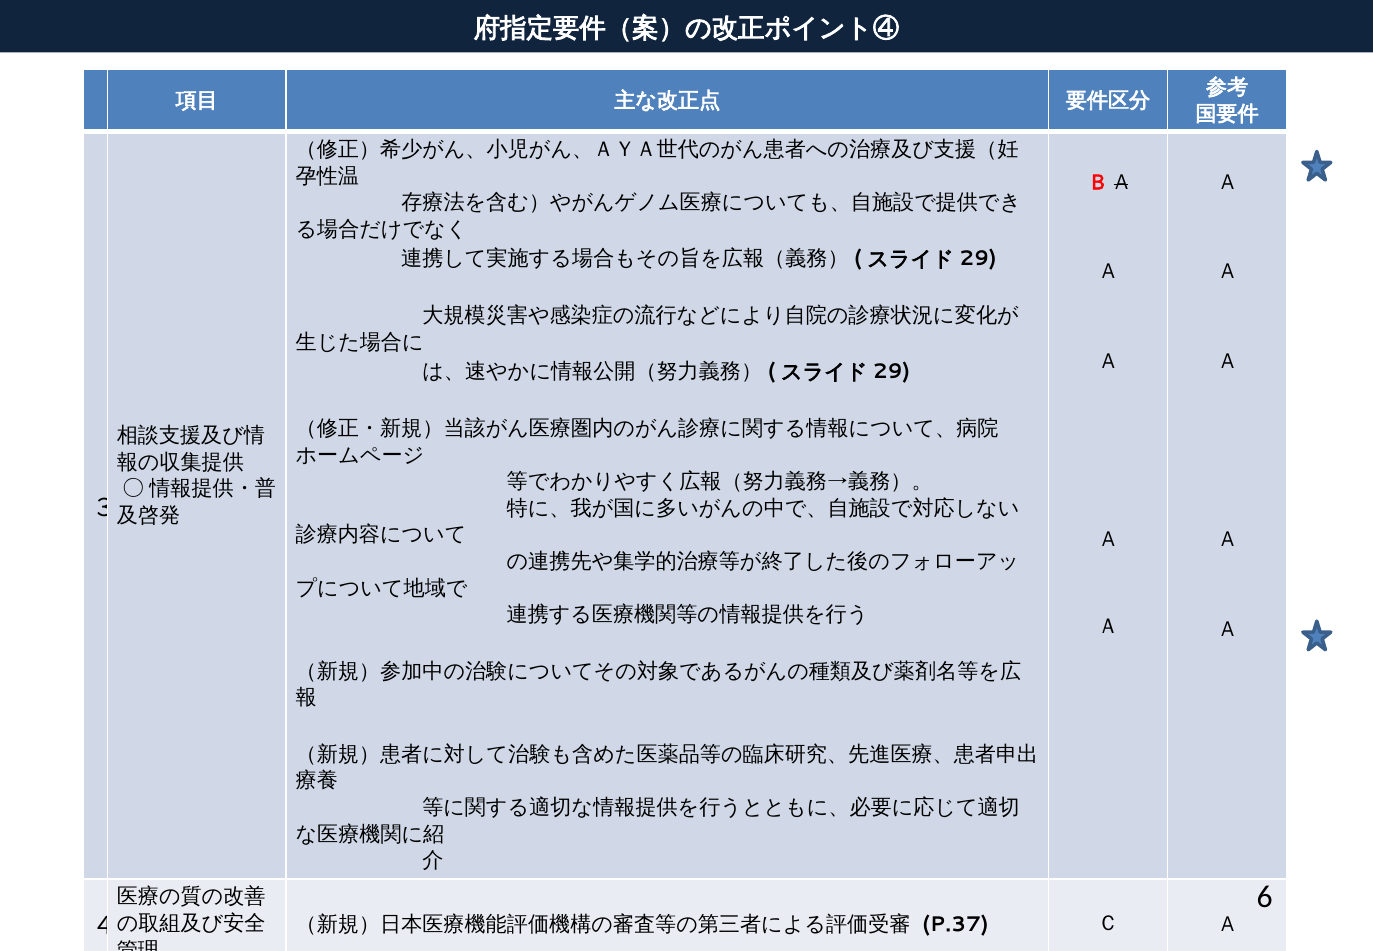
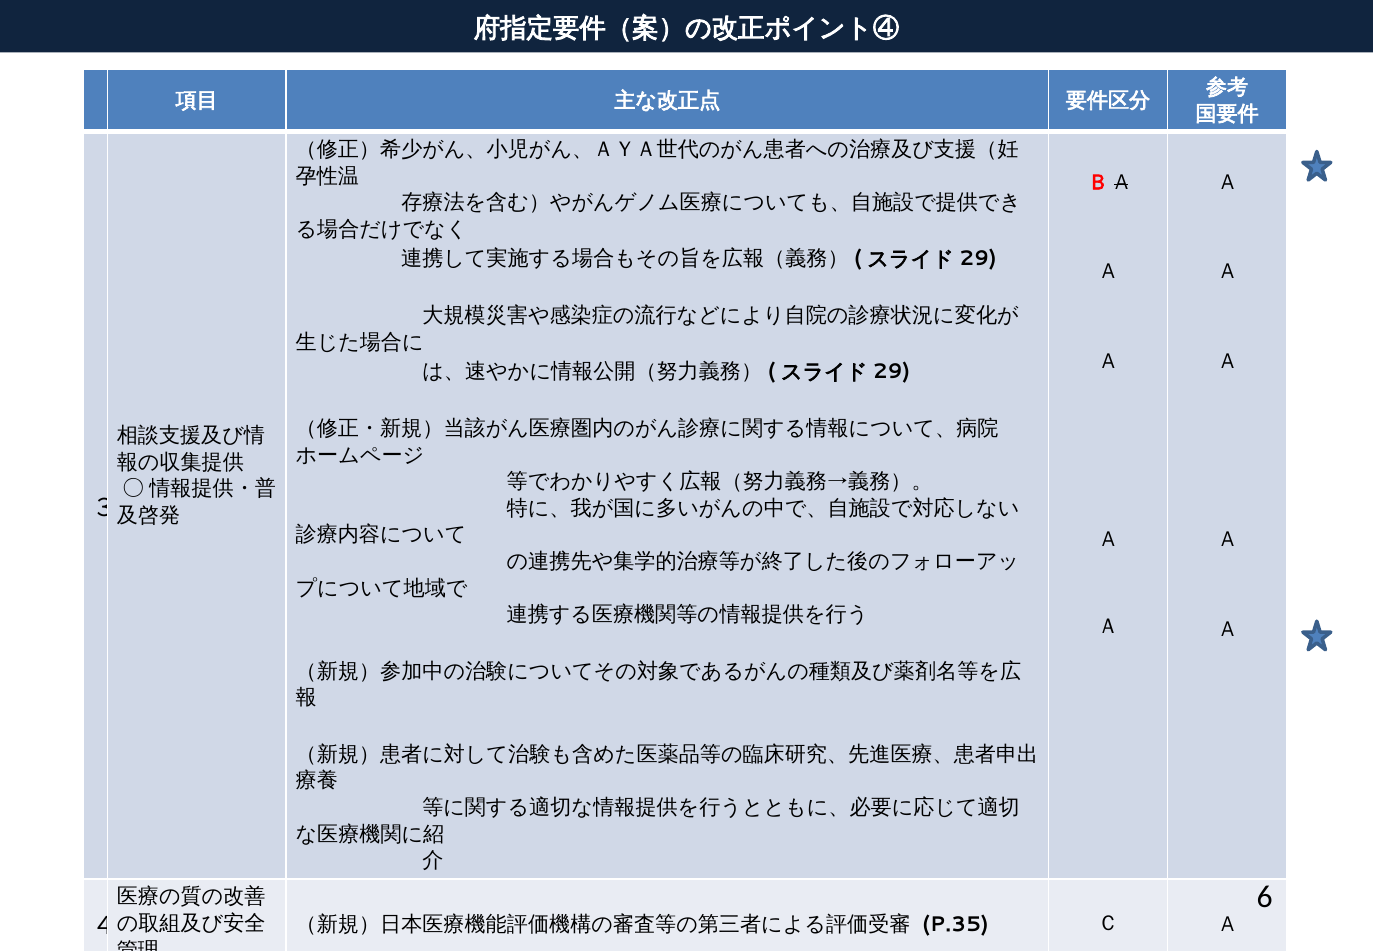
P.37: P.37 -> P.35
